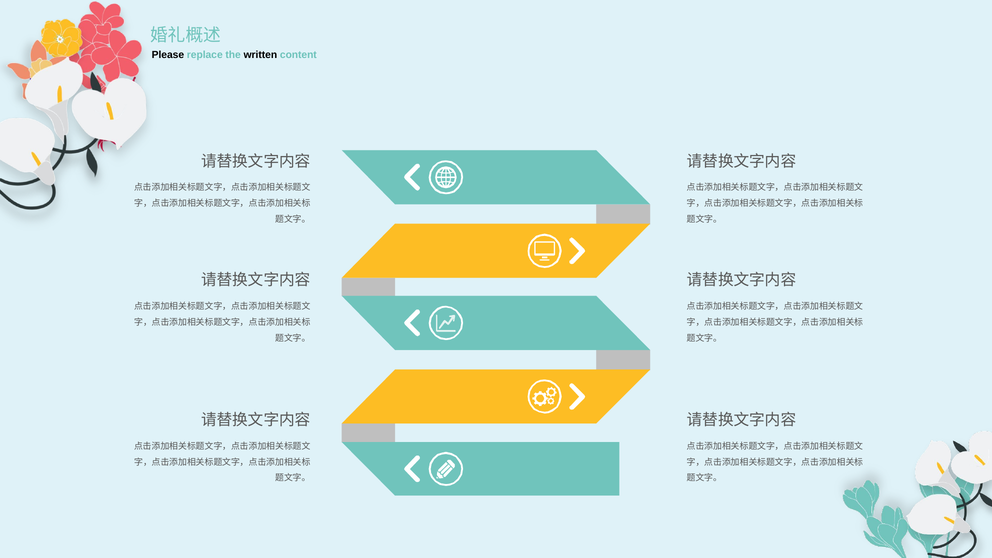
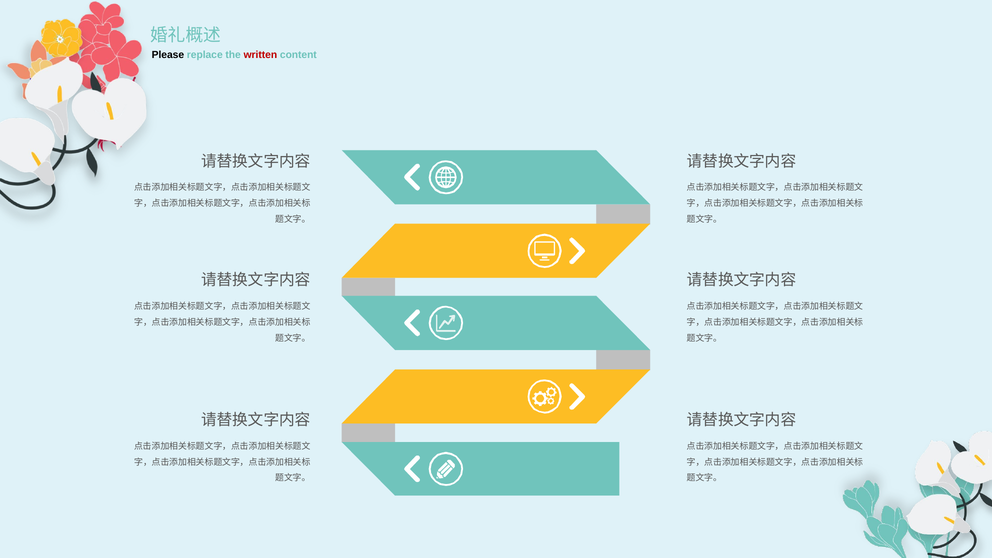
written colour: black -> red
